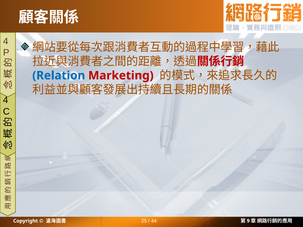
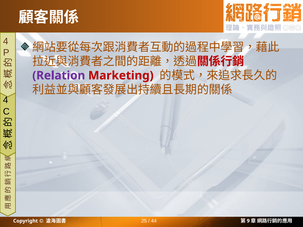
Relation colour: blue -> purple
